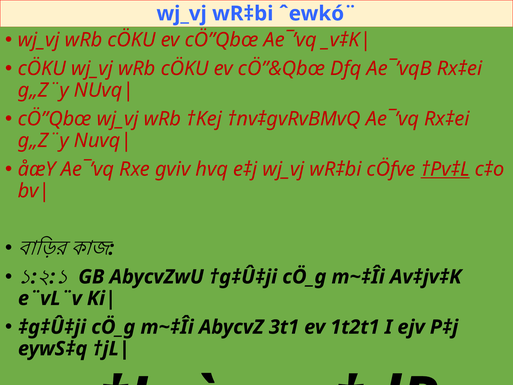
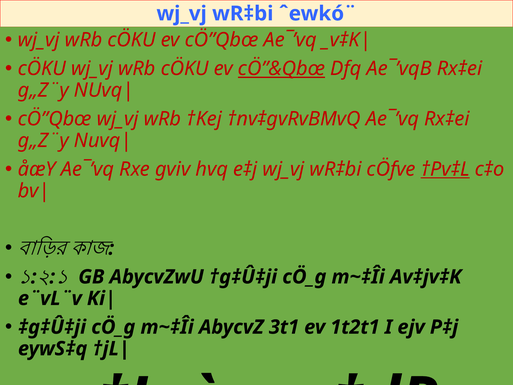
cÖ”&Qbœ underline: none -> present
